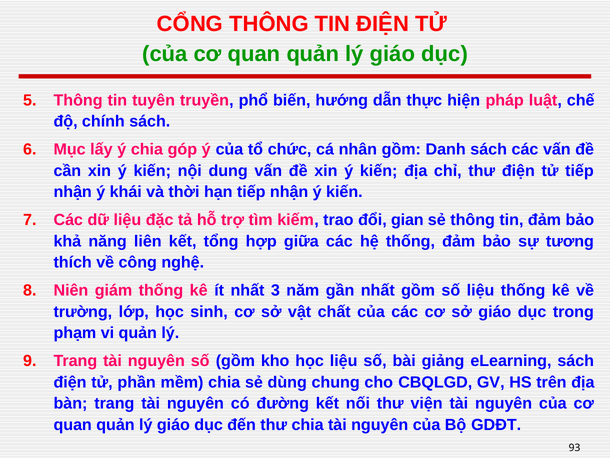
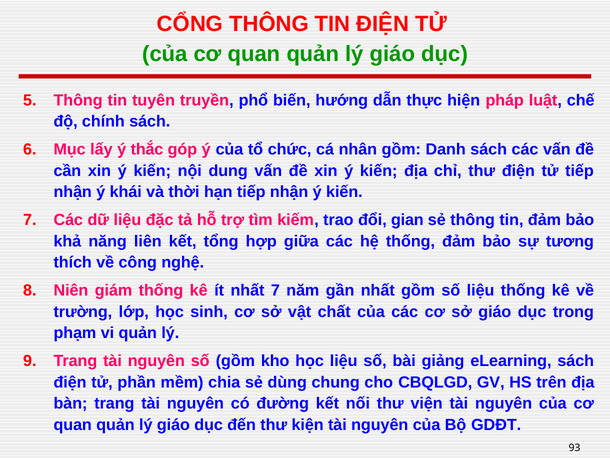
ý chia: chia -> thắc
nhất 3: 3 -> 7
thư chia: chia -> kiện
